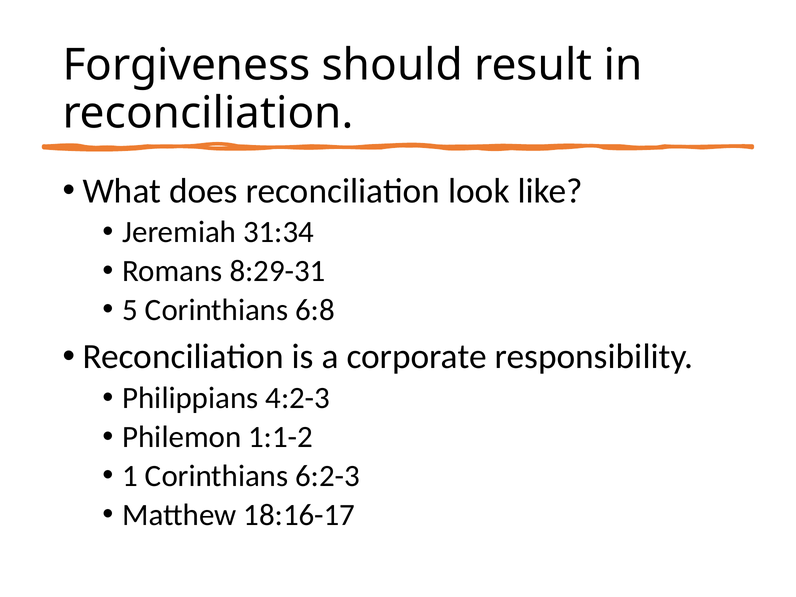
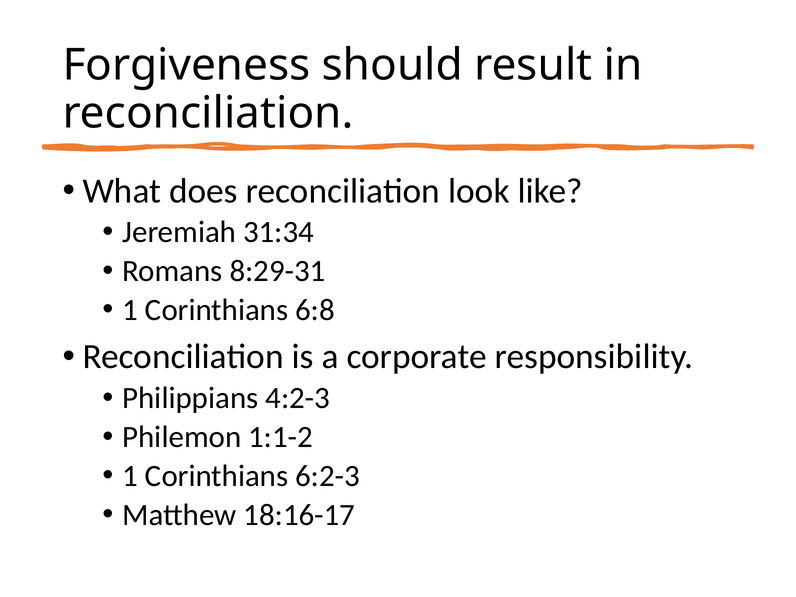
5 at (130, 310): 5 -> 1
